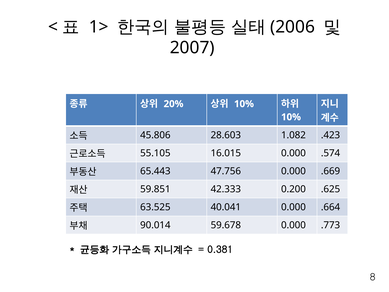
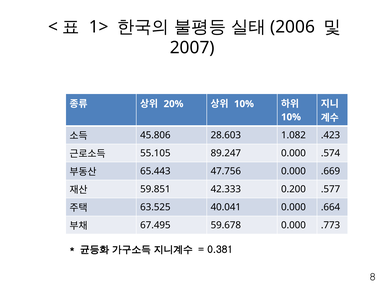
16.015: 16.015 -> 89.247
.625: .625 -> .577
90.014: 90.014 -> 67.495
